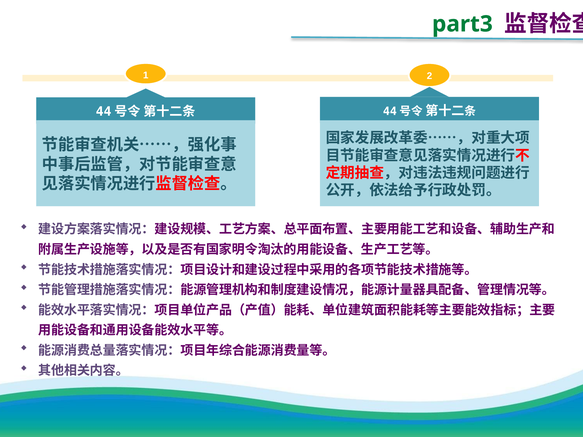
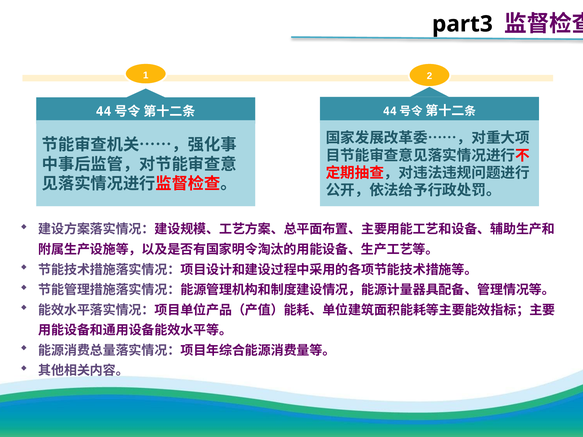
part3 colour: green -> black
